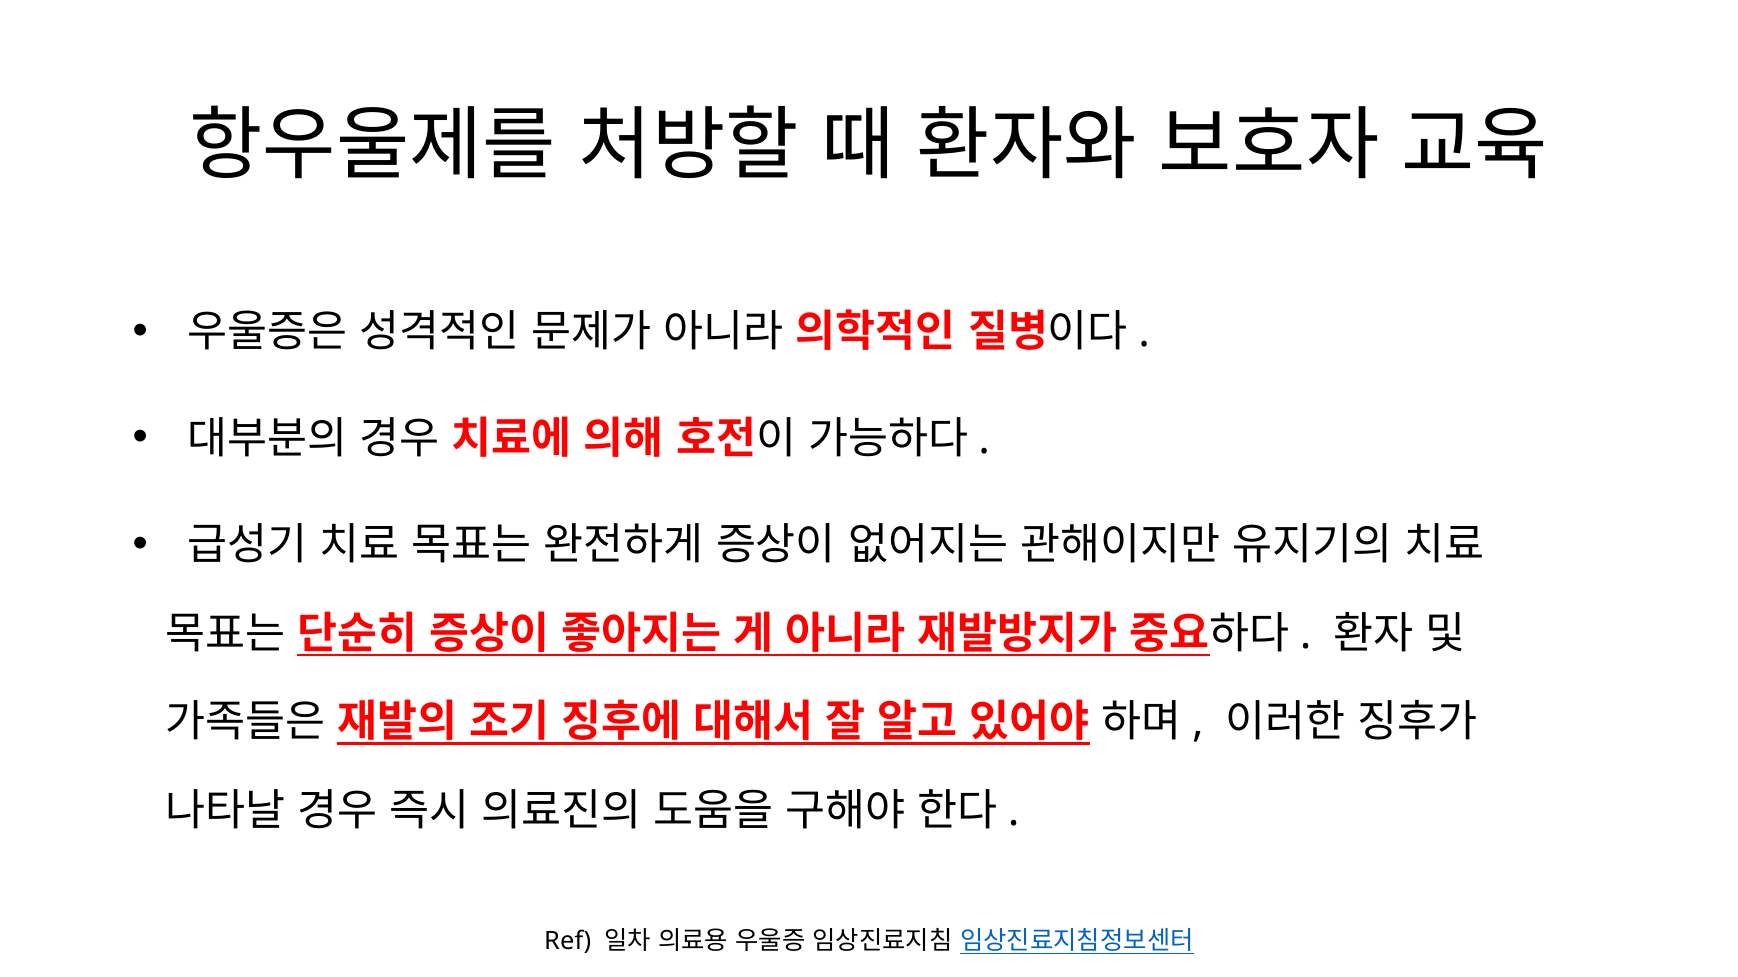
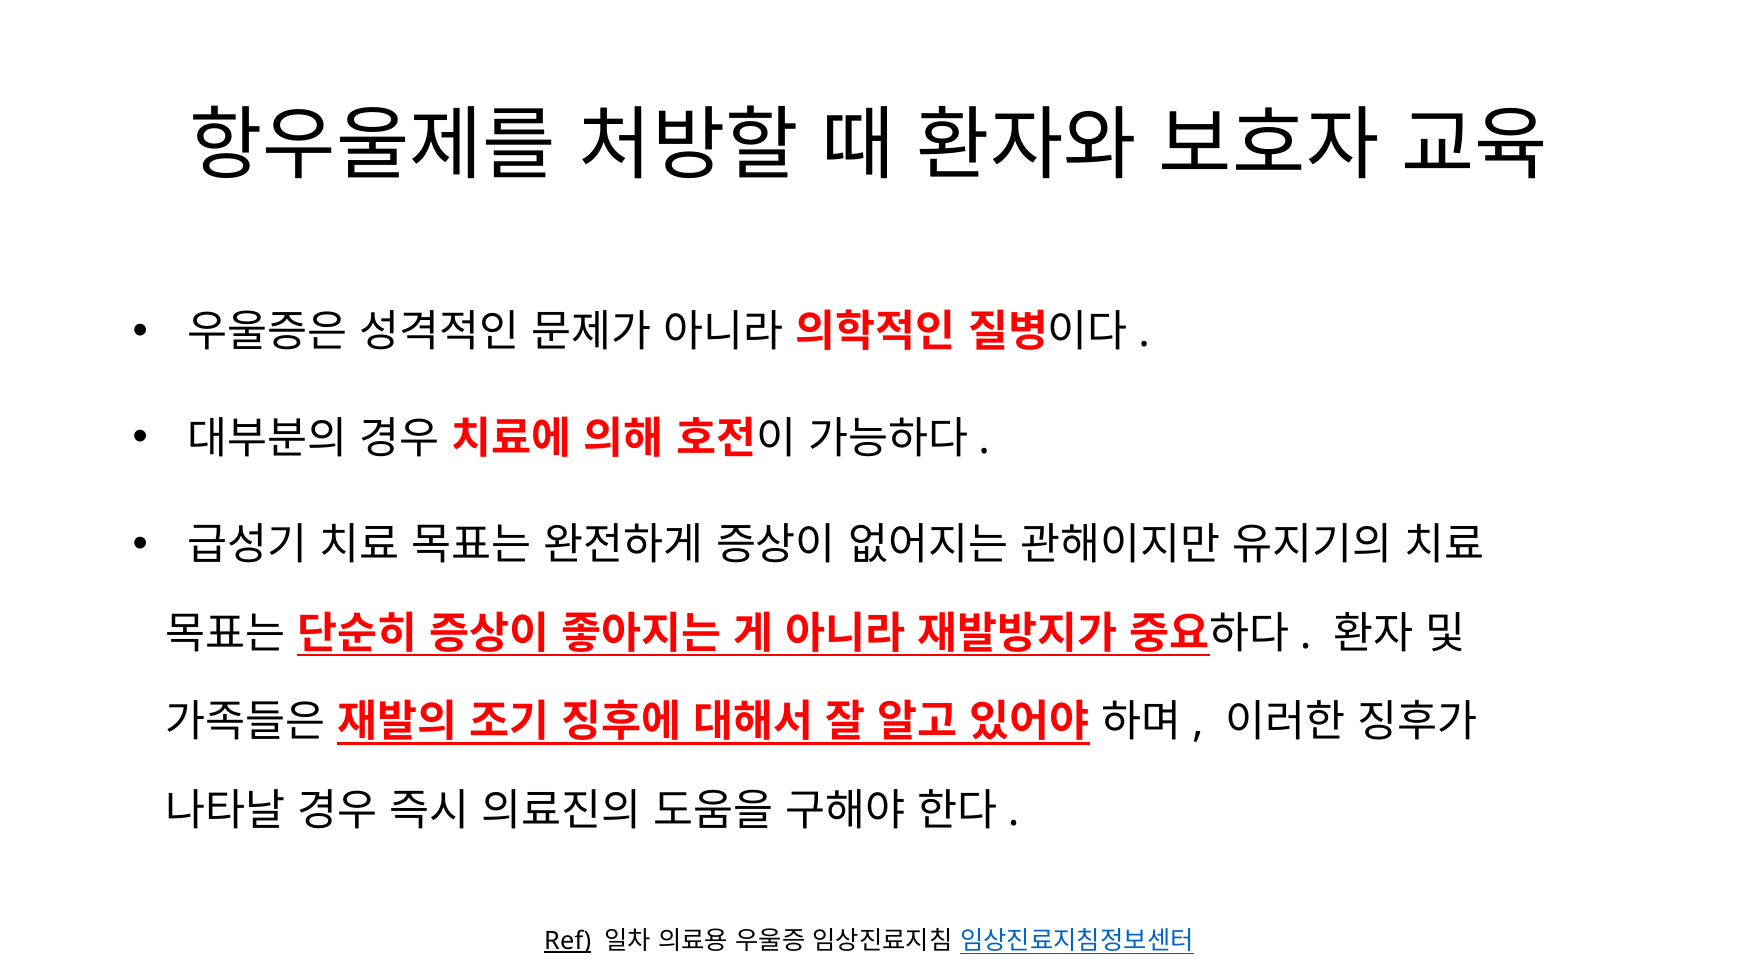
Ref underline: none -> present
